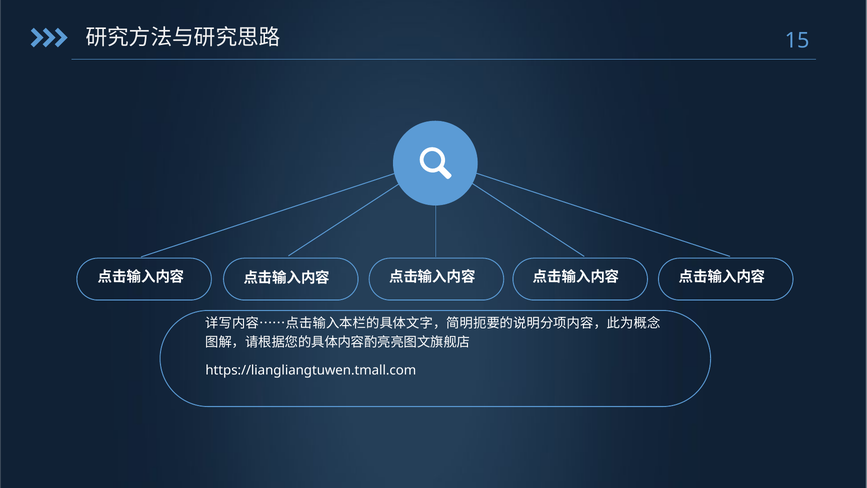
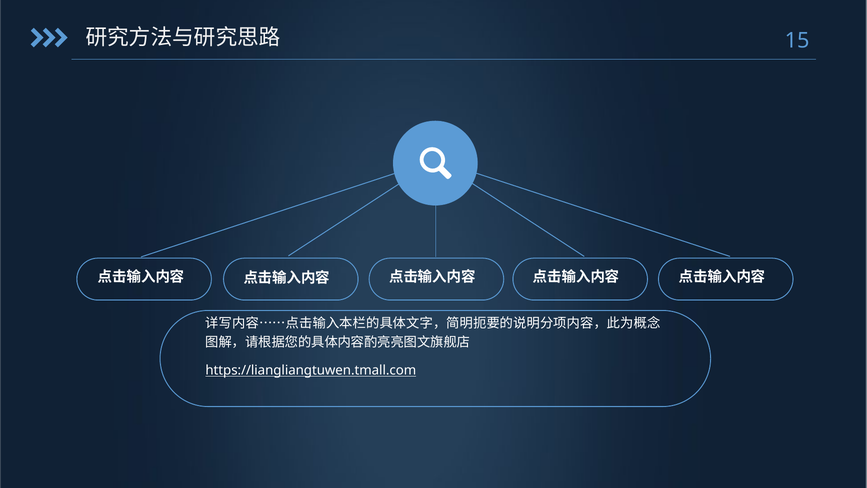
https://liangliangtuwen.tmall.com underline: none -> present
